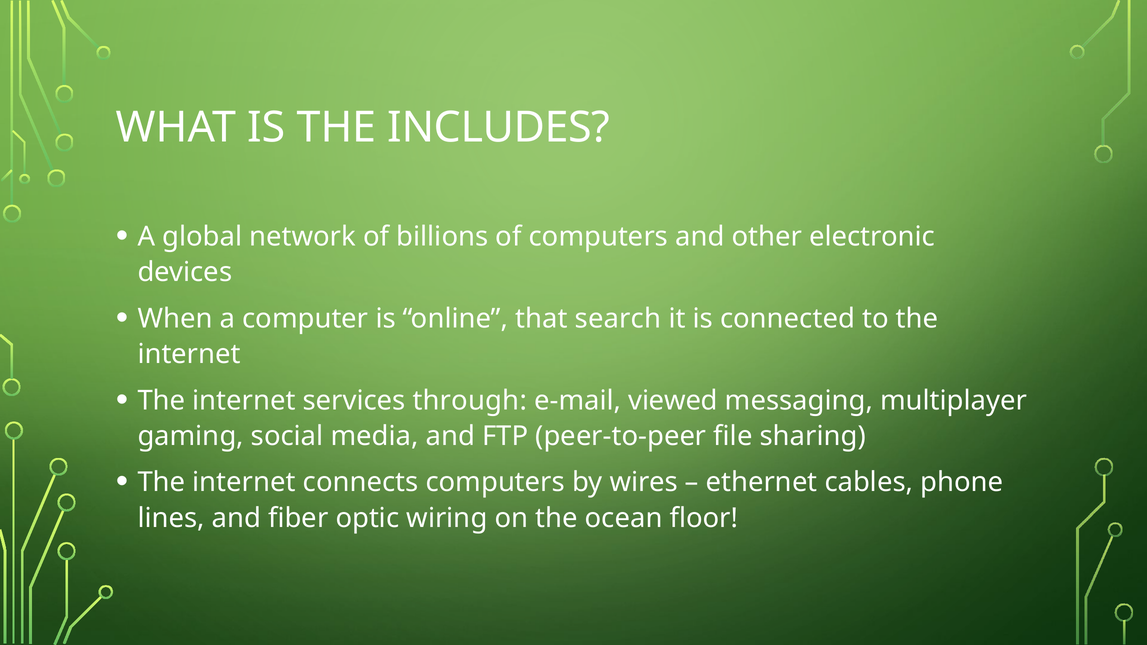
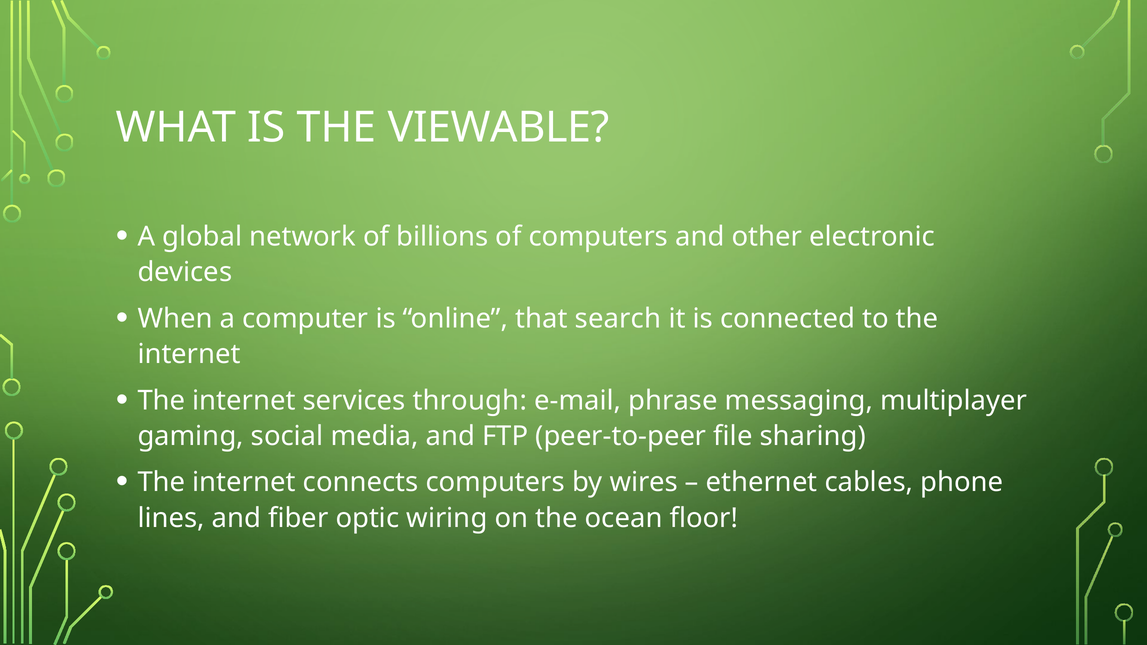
INCLUDES: INCLUDES -> VIEWABLE
viewed: viewed -> phrase
